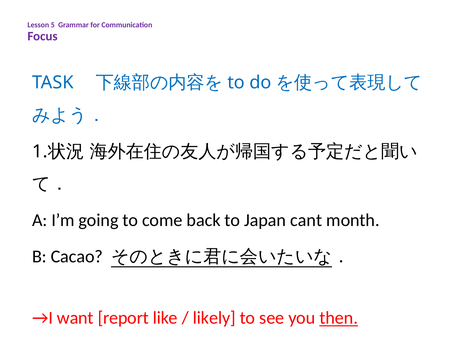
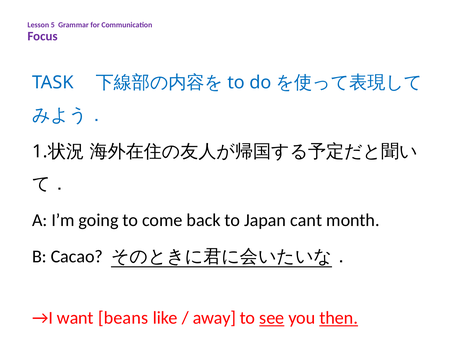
report: report -> beans
likely: likely -> away
see underline: none -> present
